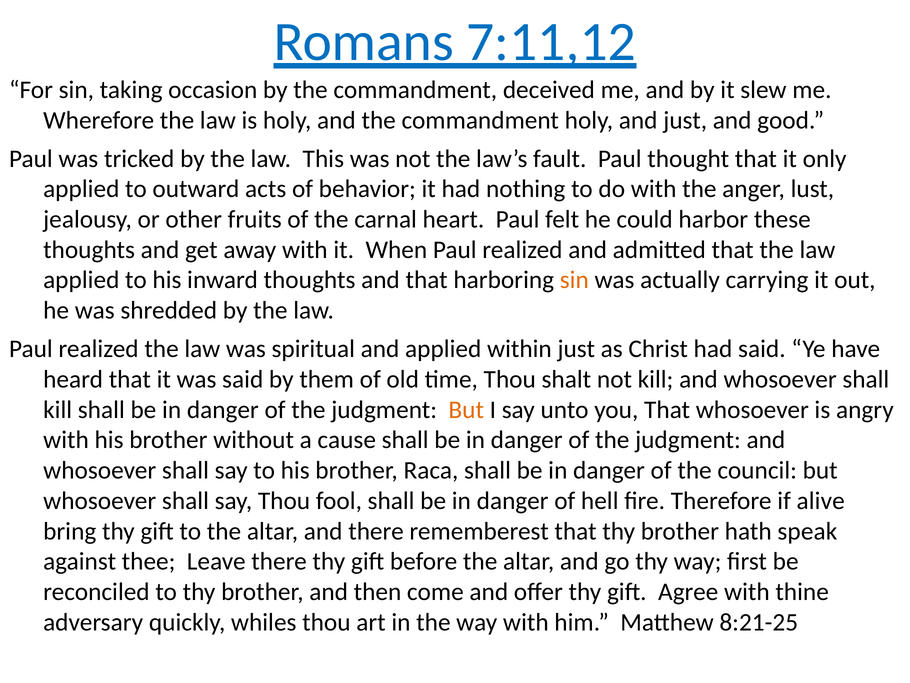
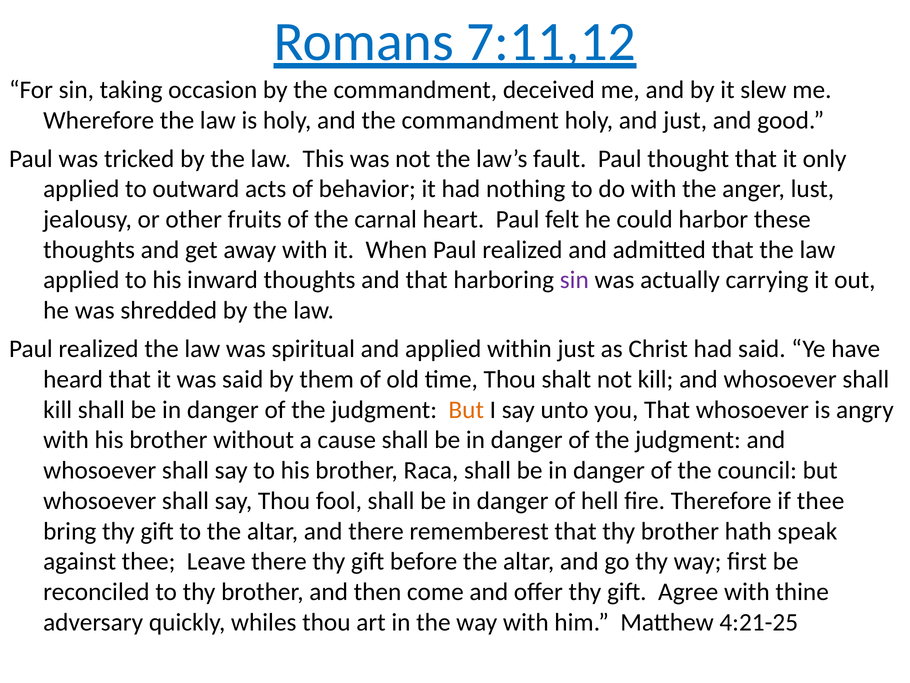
sin at (574, 280) colour: orange -> purple
if alive: alive -> thee
8:21-25: 8:21-25 -> 4:21-25
